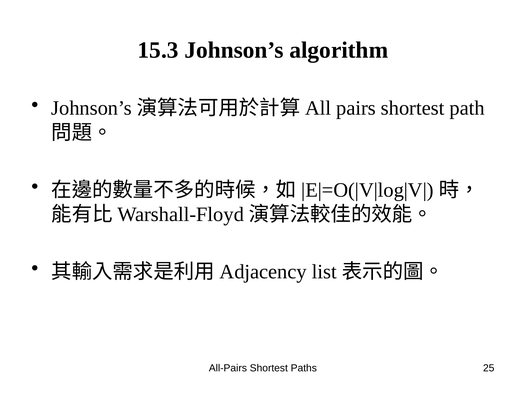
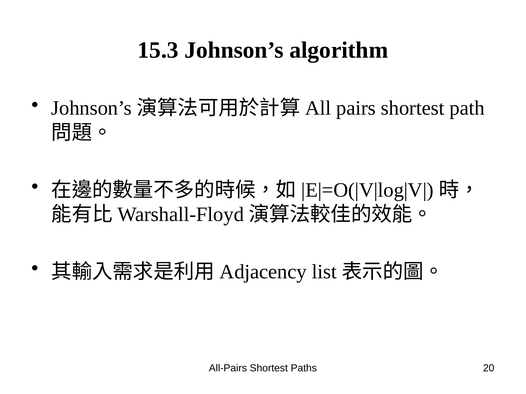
25: 25 -> 20
